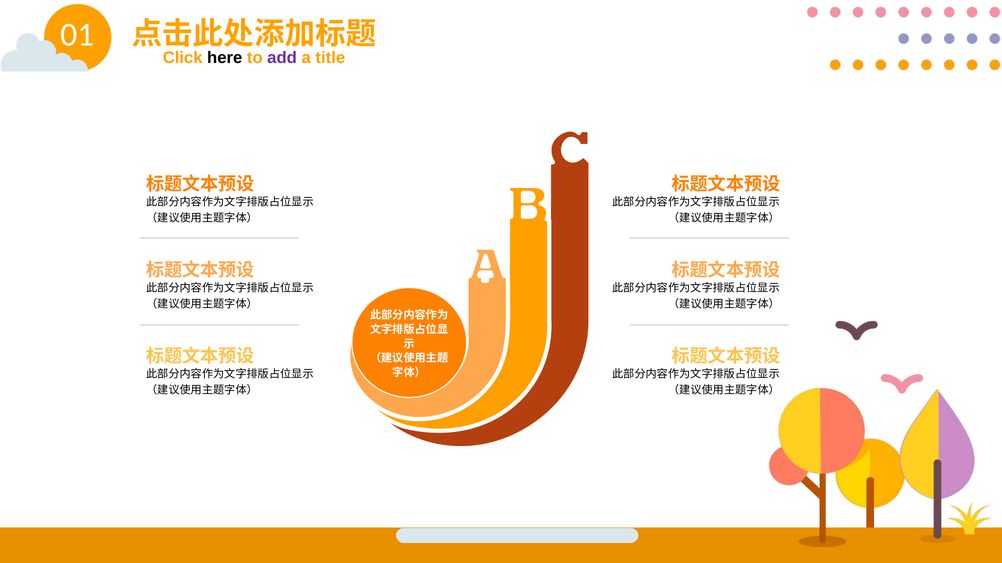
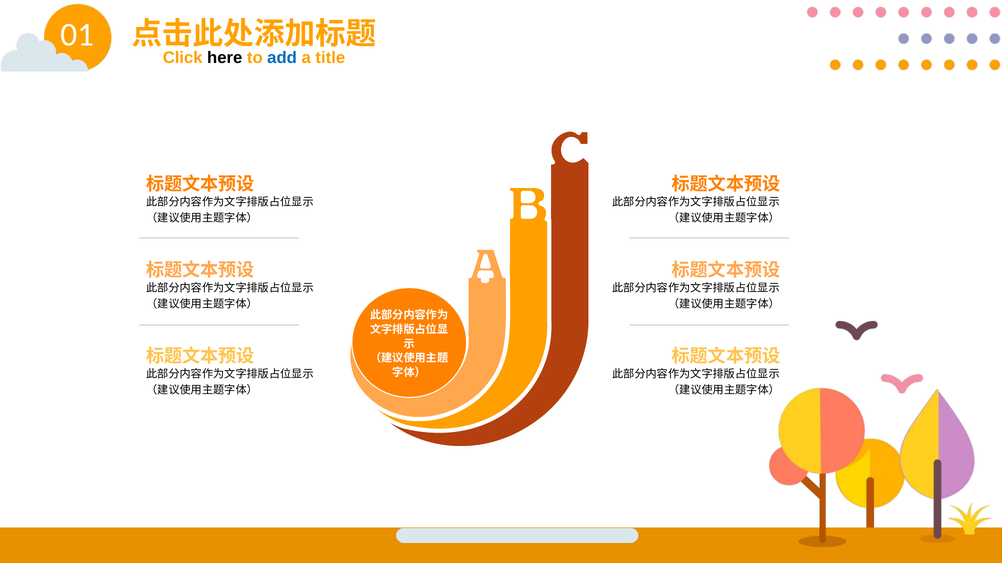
add colour: purple -> blue
